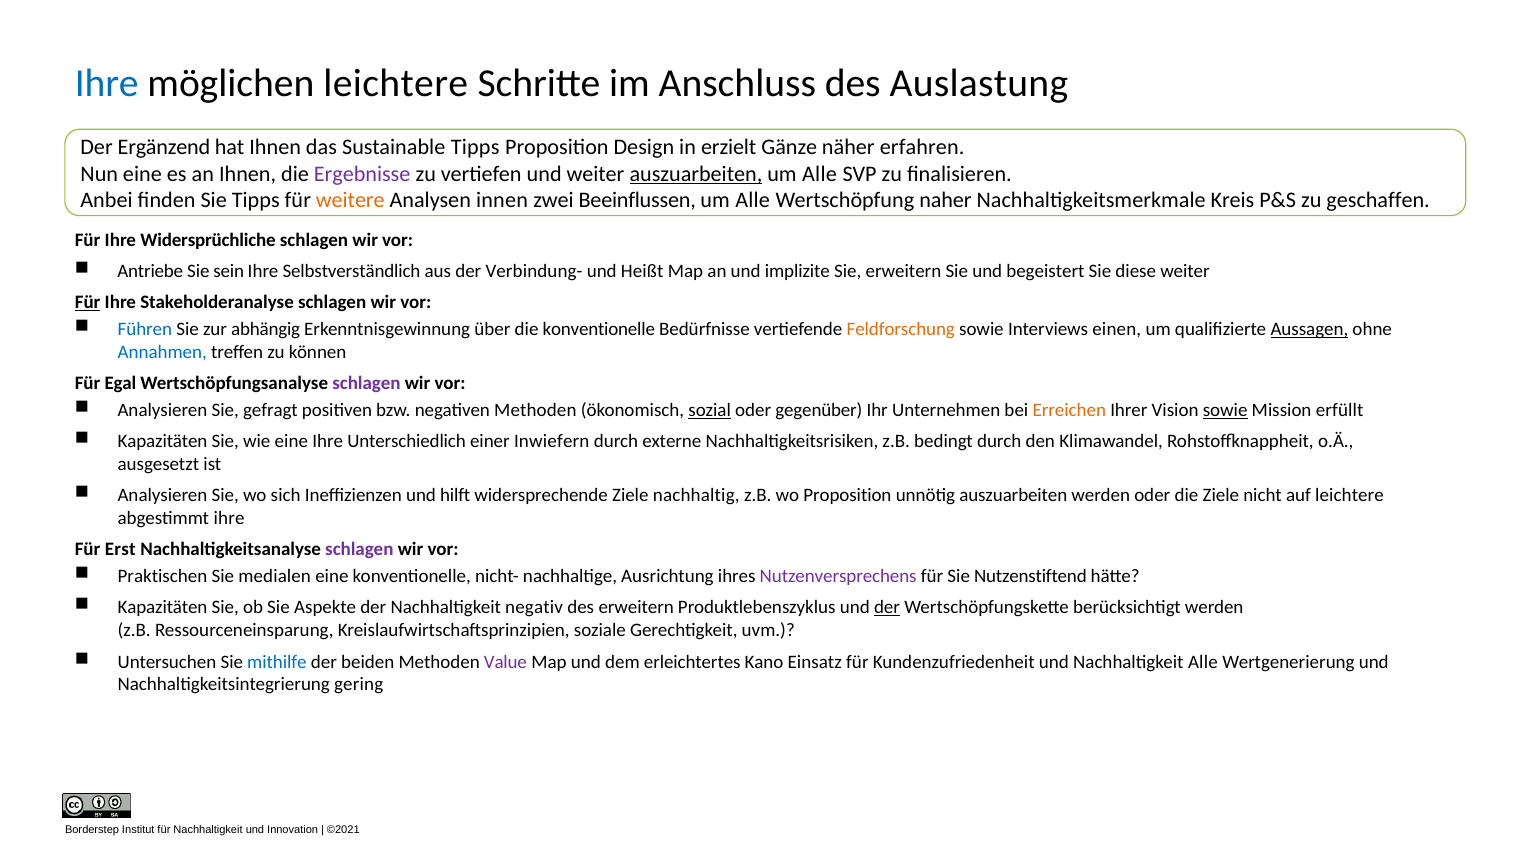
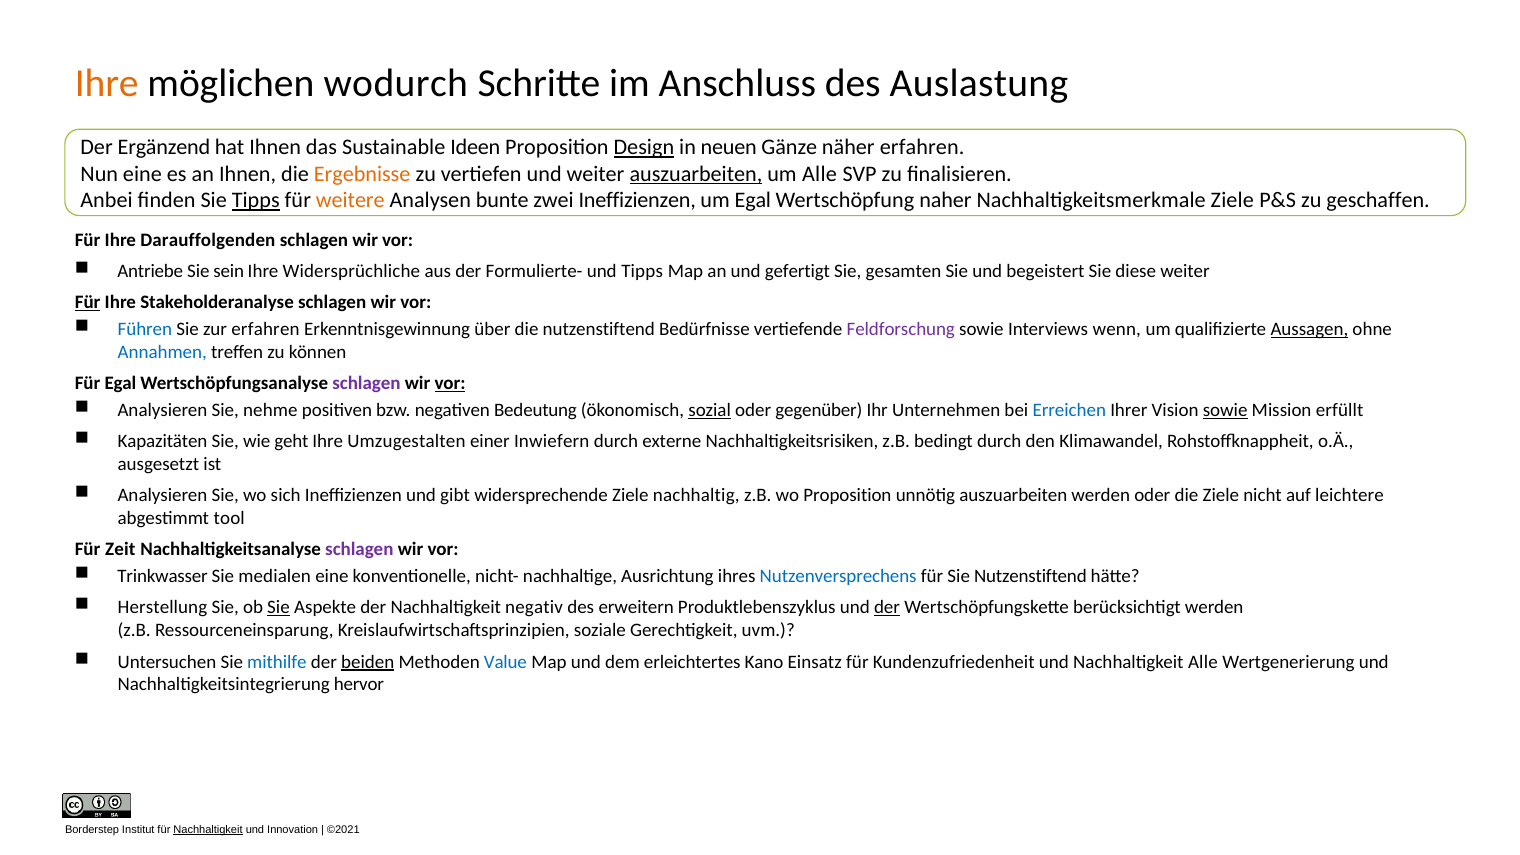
Ihre at (107, 83) colour: blue -> orange
möglichen leichtere: leichtere -> wodurch
Sustainable Tipps: Tipps -> Ideen
Design underline: none -> present
erzielt: erzielt -> neuen
Ergebnisse colour: purple -> orange
Tipps at (256, 201) underline: none -> present
innen: innen -> bunte
zwei Beeinflussen: Beeinflussen -> Ineffizienzen
Alle at (753, 201): Alle -> Egal
Nachhaltigkeitsmerkmale Kreis: Kreis -> Ziele
Widersprüchliche: Widersprüchliche -> Darauffolgenden
Selbstverständlich: Selbstverständlich -> Widersprüchliche
Verbindung-: Verbindung- -> Formulierte-
und Heißt: Heißt -> Tipps
implizite: implizite -> gefertigt
Sie erweitern: erweitern -> gesamten
zur abhängig: abhängig -> erfahren
die konventionelle: konventionelle -> nutzenstiftend
Feldforschung colour: orange -> purple
einen: einen -> wenn
vor at (450, 383) underline: none -> present
gefragt: gefragt -> nehme
negativen Methoden: Methoden -> Bedeutung
Erreichen colour: orange -> blue
wie eine: eine -> geht
Unterschiedlich: Unterschiedlich -> Umzugestalten
hilft: hilft -> gibt
abgestimmt ihre: ihre -> tool
Erst: Erst -> Zeit
Praktischen: Praktischen -> Trinkwasser
Nutzenversprechens colour: purple -> blue
Kapazitäten at (163, 608): Kapazitäten -> Herstellung
Sie at (279, 608) underline: none -> present
beiden underline: none -> present
Value colour: purple -> blue
gering: gering -> hervor
Nachhaltigkeit at (208, 830) underline: none -> present
